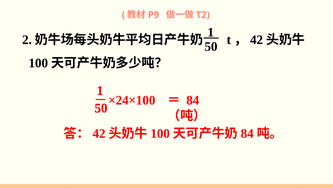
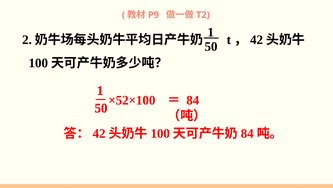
×24×100: ×24×100 -> ×52×100
